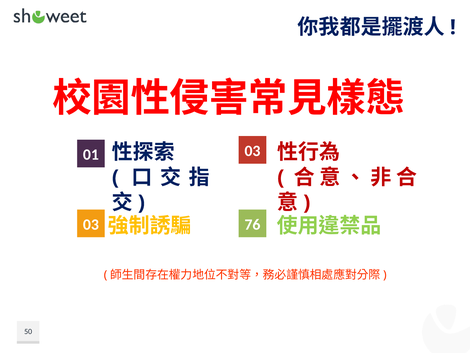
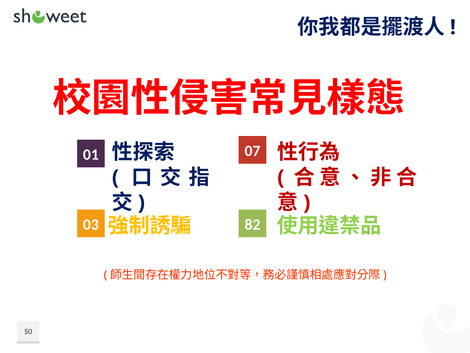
01 03: 03 -> 07
76: 76 -> 82
